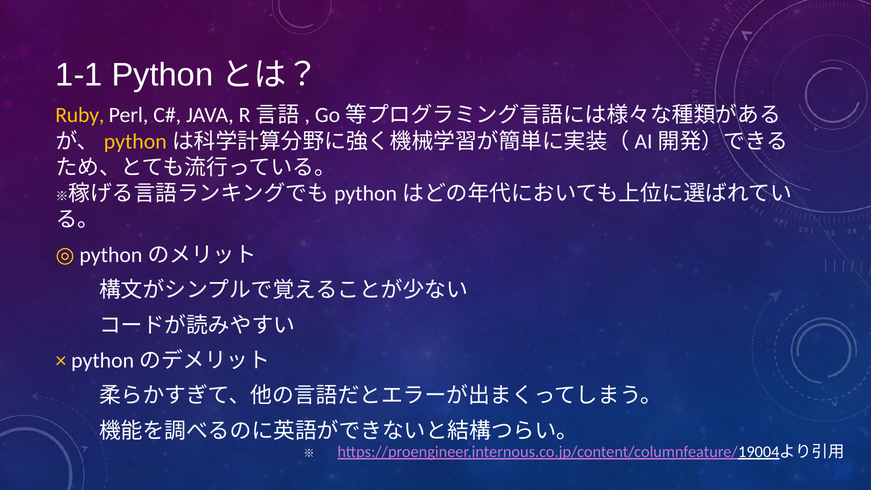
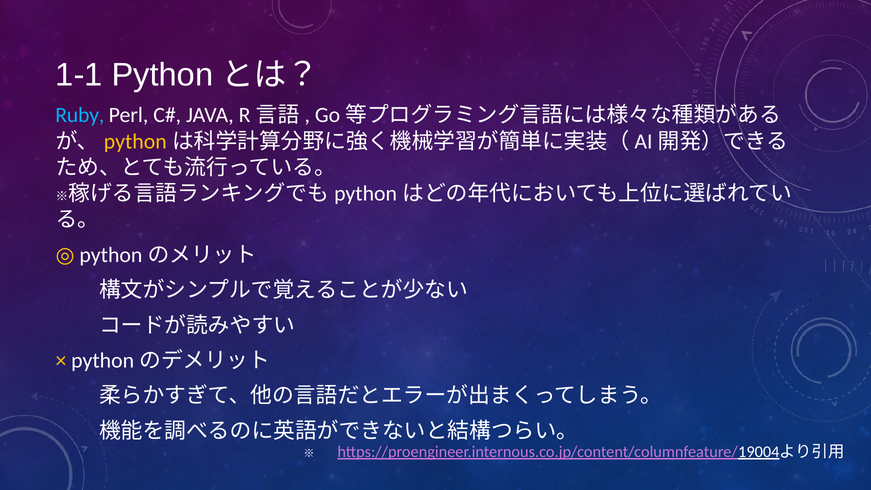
Ruby colour: yellow -> light blue
